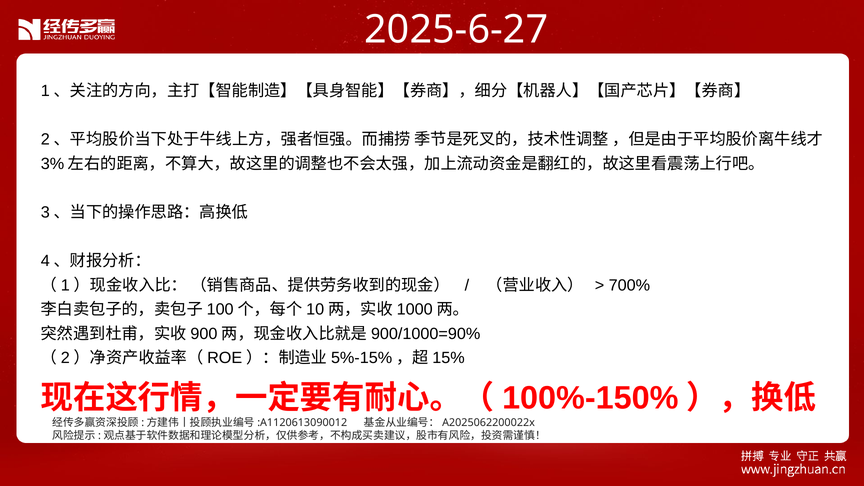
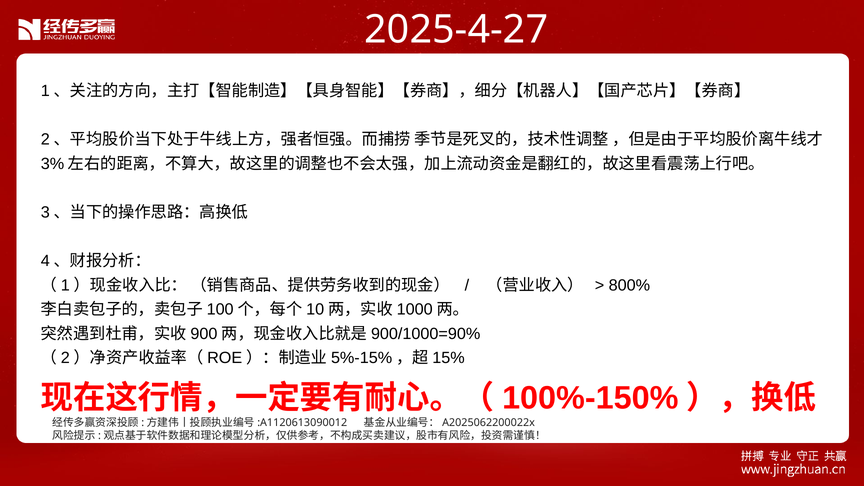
2025-6-27: 2025-6-27 -> 2025-4-27
700%: 700% -> 800%
